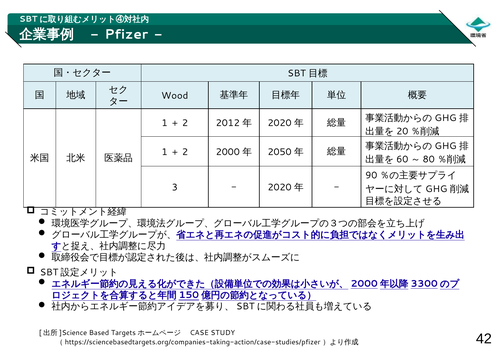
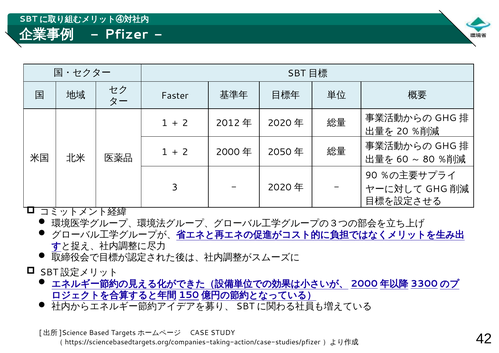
Wood: Wood -> Faster
